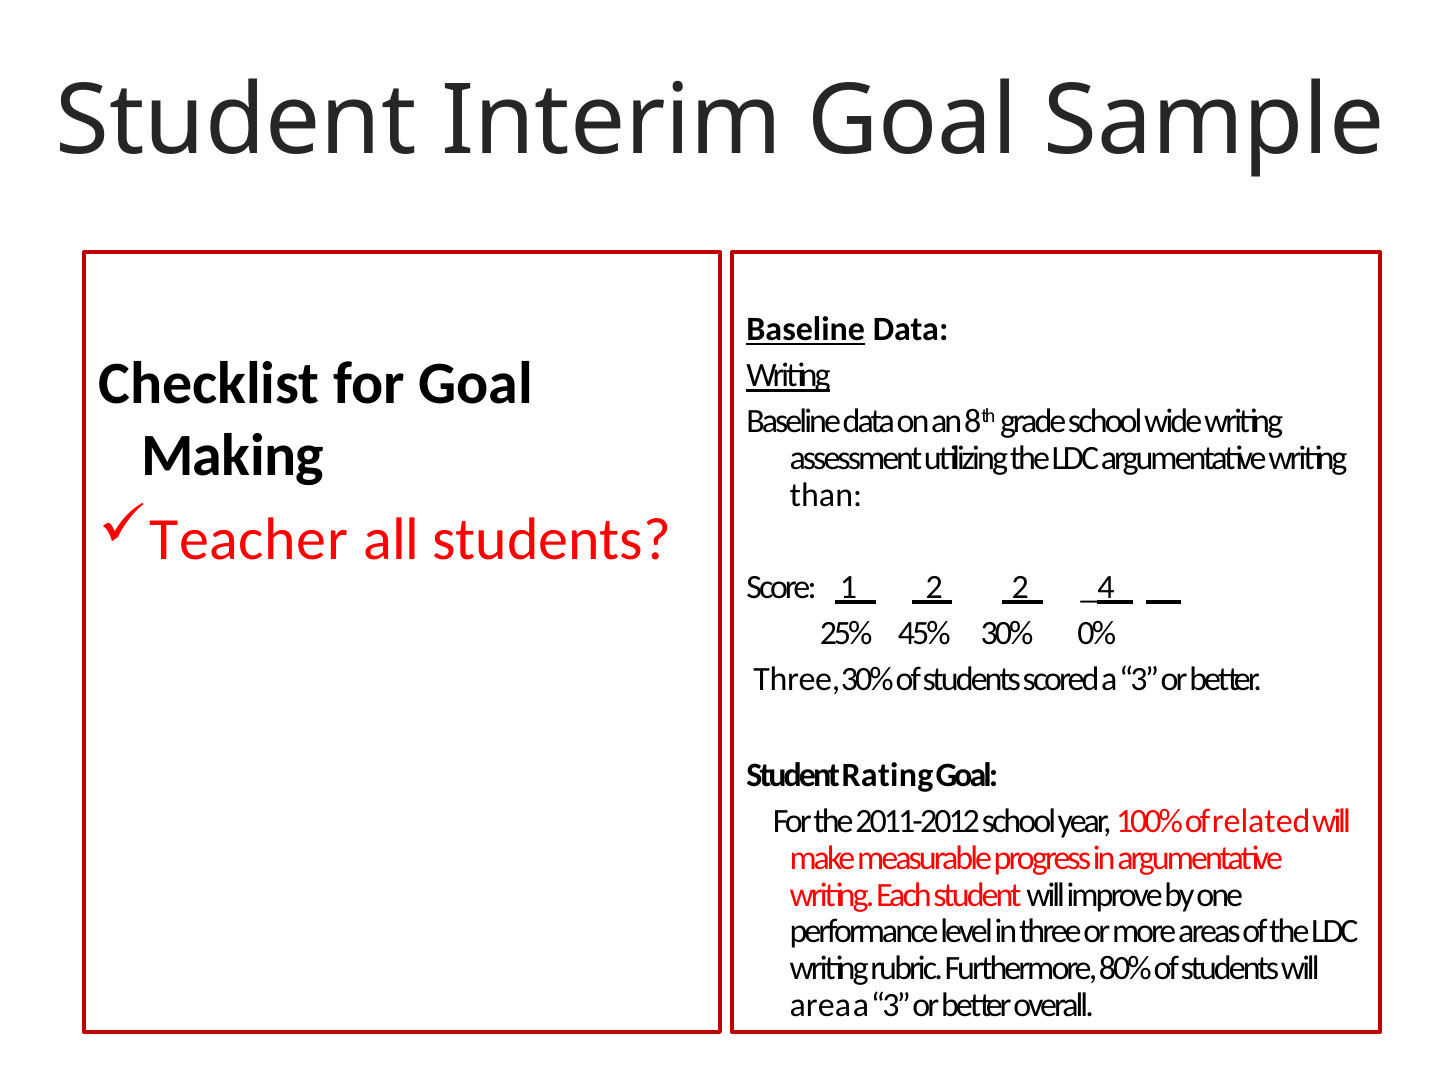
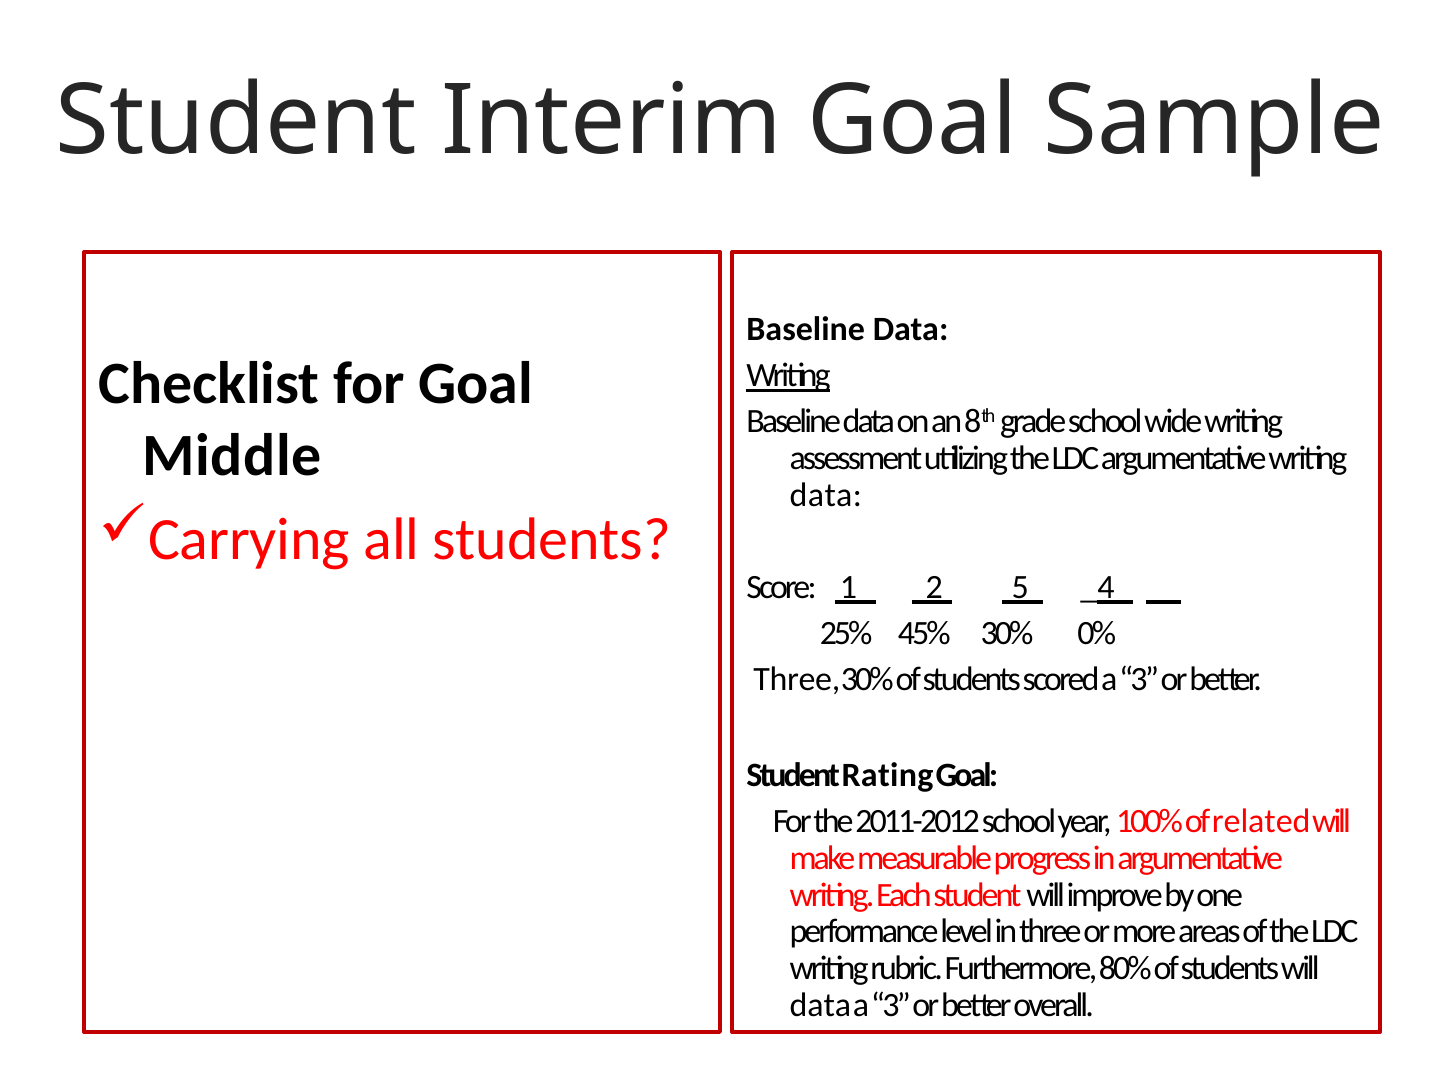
Baseline at (806, 330) underline: present -> none
Making: Making -> Middle
than at (826, 495): than -> data
Teacher: Teacher -> Carrying
2 2: 2 -> 5
area at (820, 1005): area -> data
